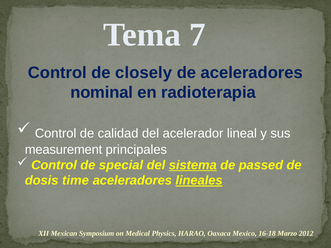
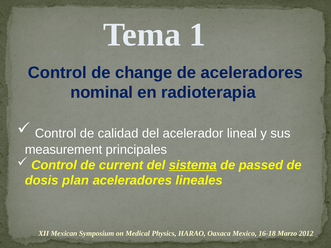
7: 7 -> 1
closely: closely -> change
special: special -> current
time: time -> plan
lineales underline: present -> none
